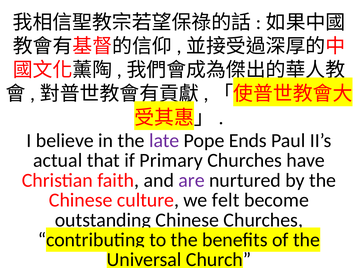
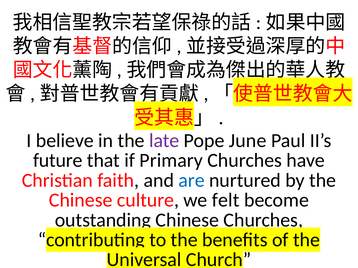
Ends: Ends -> June
actual: actual -> future
are colour: purple -> blue
